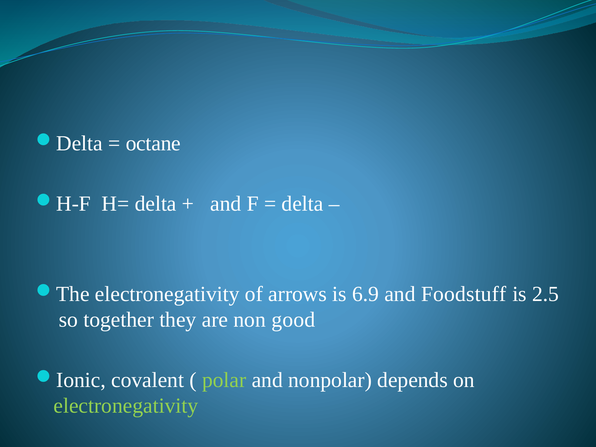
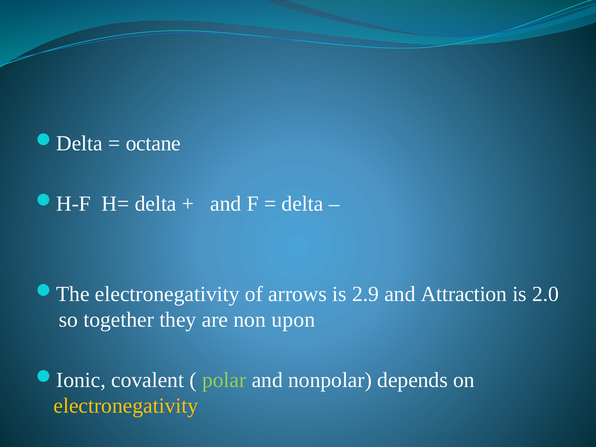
6.9: 6.9 -> 2.9
Foodstuff: Foodstuff -> Attraction
2.5: 2.5 -> 2.0
good: good -> upon
electronegativity at (126, 406) colour: light green -> yellow
